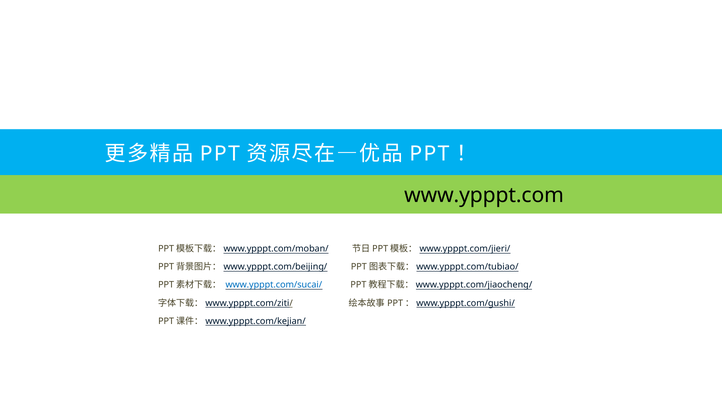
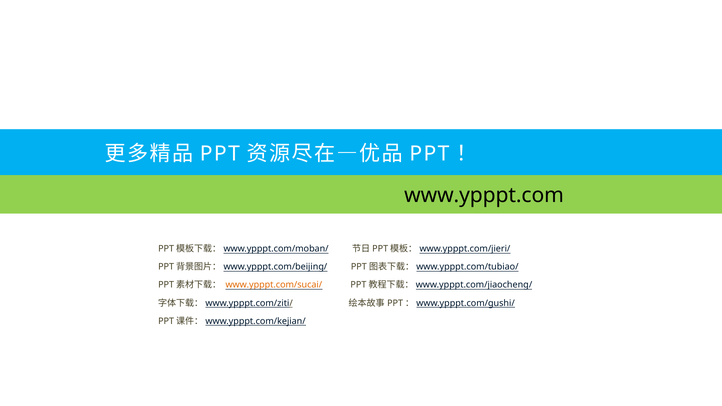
www.ypppt.com/sucai/ colour: blue -> orange
